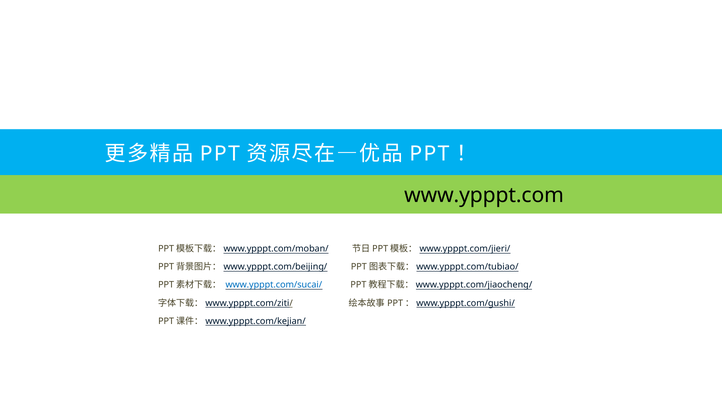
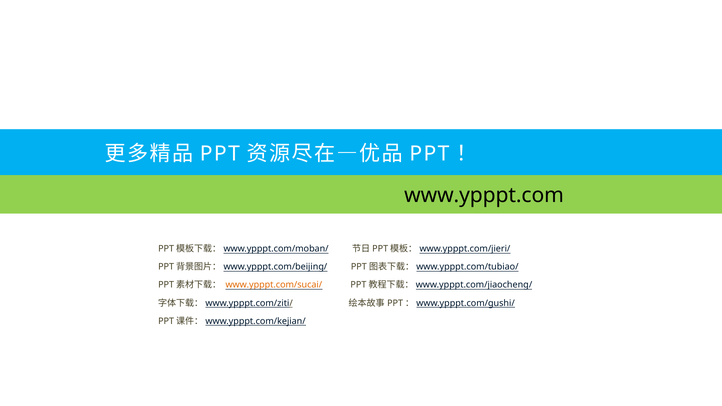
www.ypppt.com/sucai/ colour: blue -> orange
